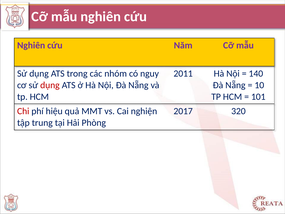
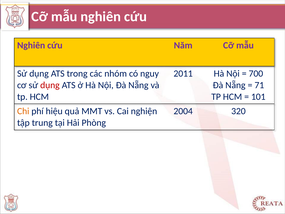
140: 140 -> 700
10: 10 -> 71
Chi colour: red -> orange
2017: 2017 -> 2004
